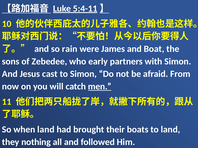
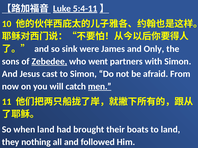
rain: rain -> sink
Boat: Boat -> Only
Zebedee underline: none -> present
early: early -> went
